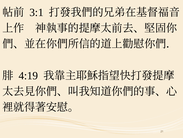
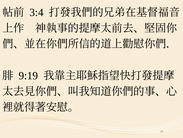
3:1: 3:1 -> 3:4
4:19: 4:19 -> 9:19
